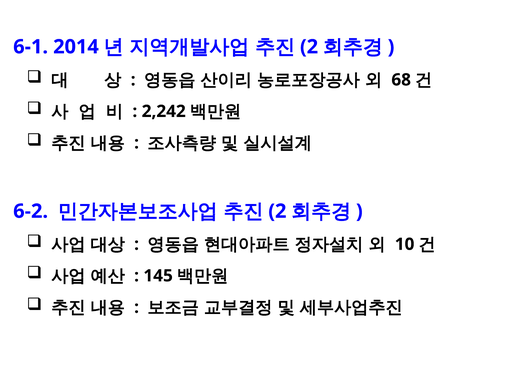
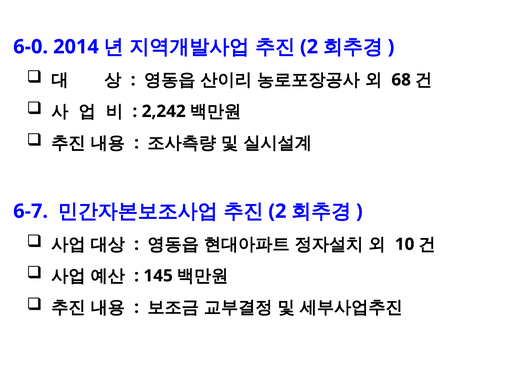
6-1: 6-1 -> 6-0
6-2: 6-2 -> 6-7
